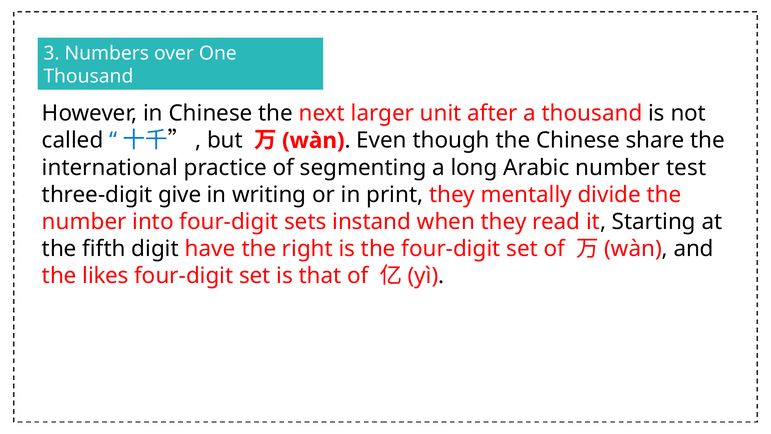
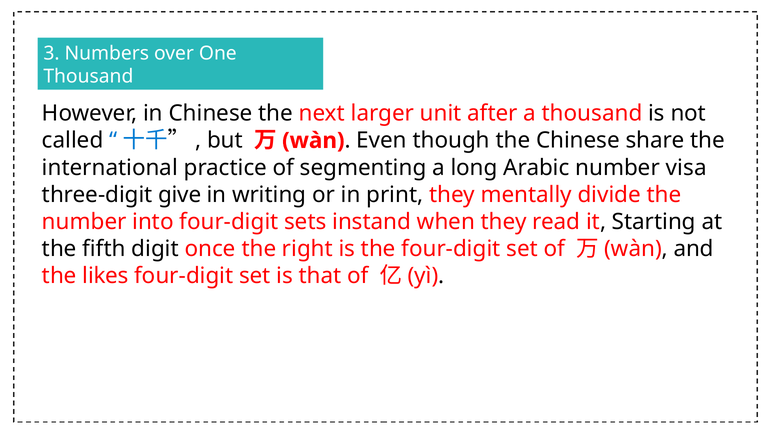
test: test -> visa
have: have -> once
